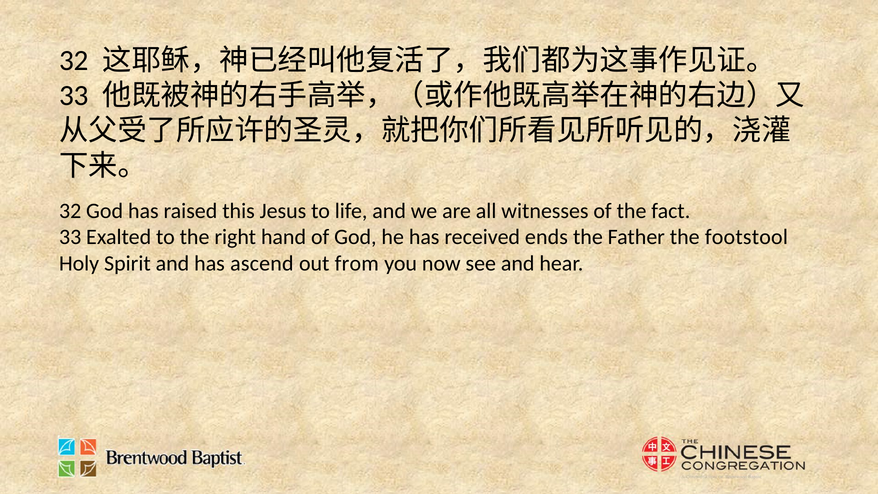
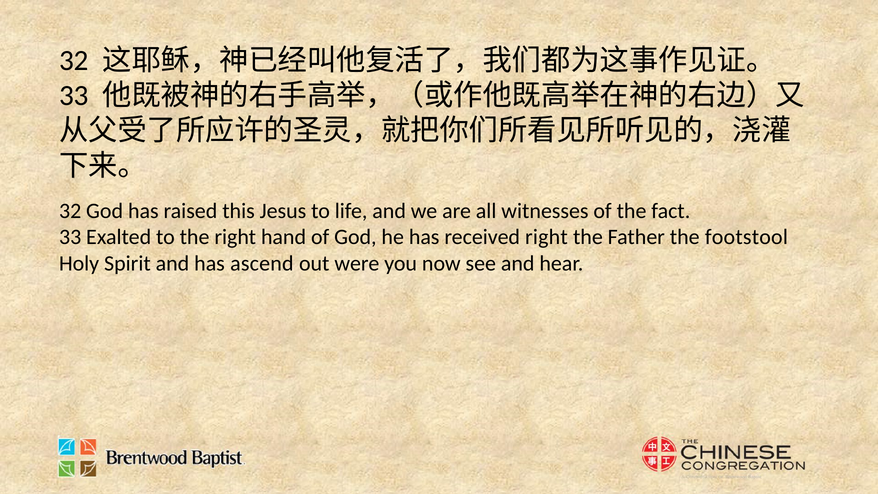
received ends: ends -> right
from: from -> were
